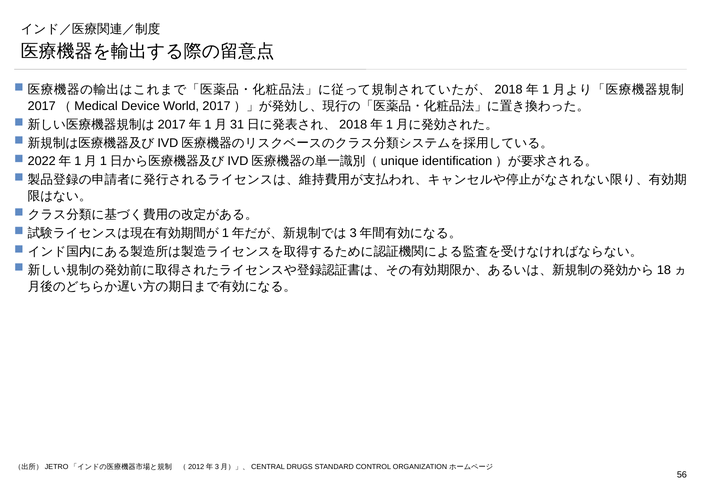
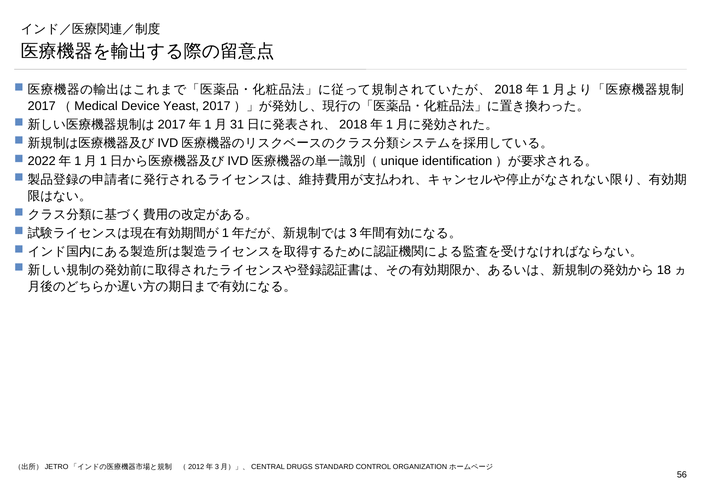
World: World -> Yeast
